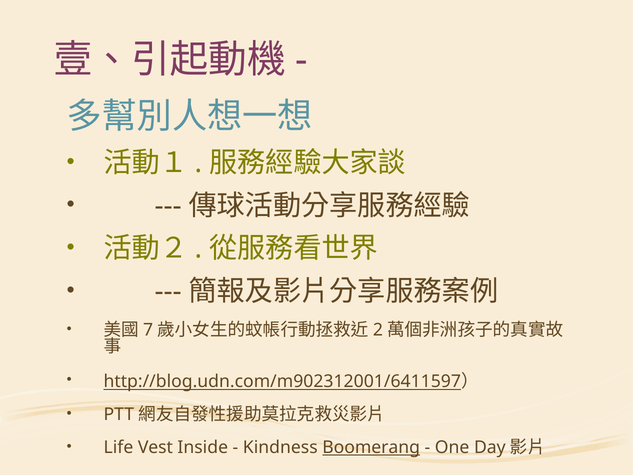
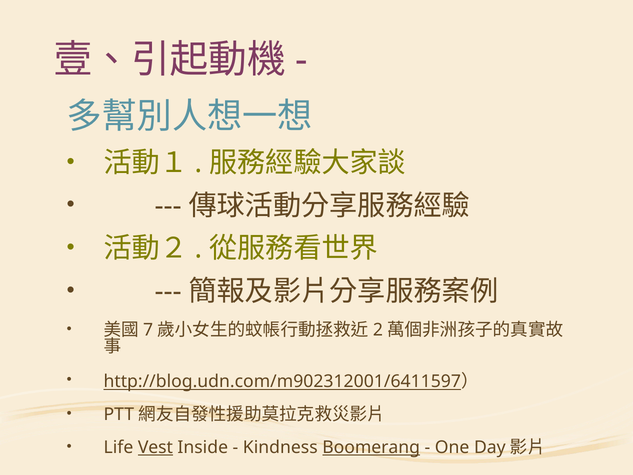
Vest underline: none -> present
